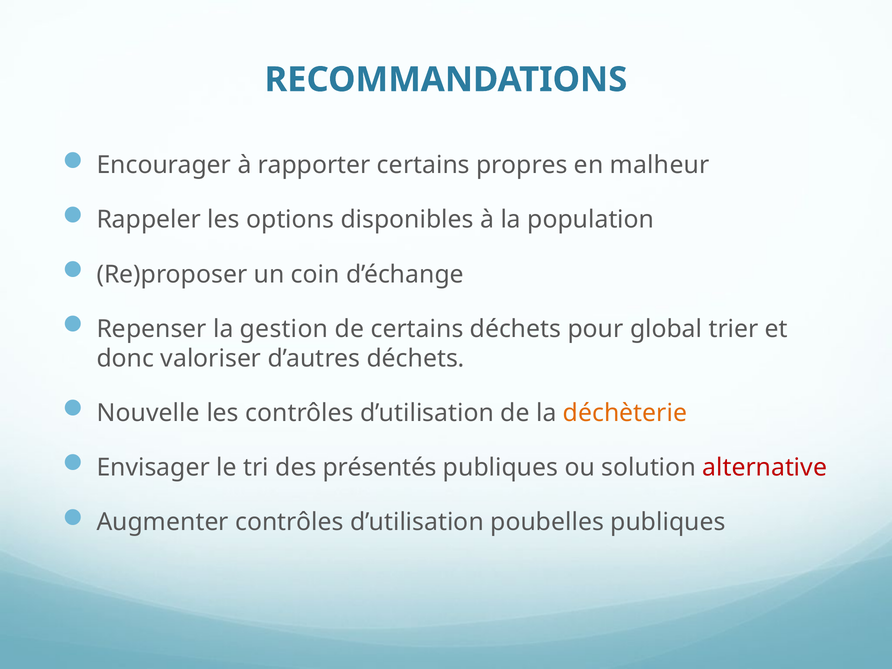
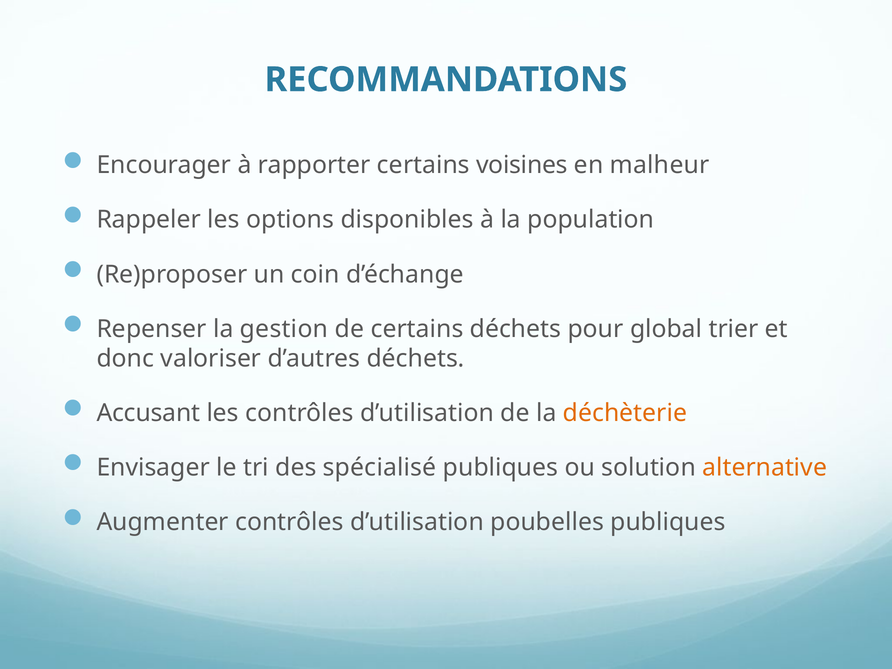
propres: propres -> voisines
Nouvelle: Nouvelle -> Accusant
présentés: présentés -> spécialisé
alternative colour: red -> orange
